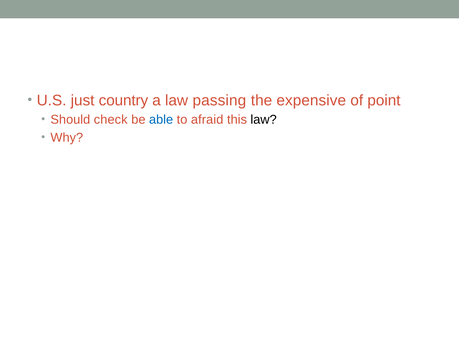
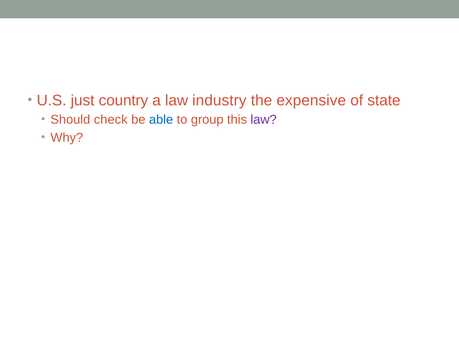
passing: passing -> industry
point: point -> state
afraid: afraid -> group
law at (264, 120) colour: black -> purple
